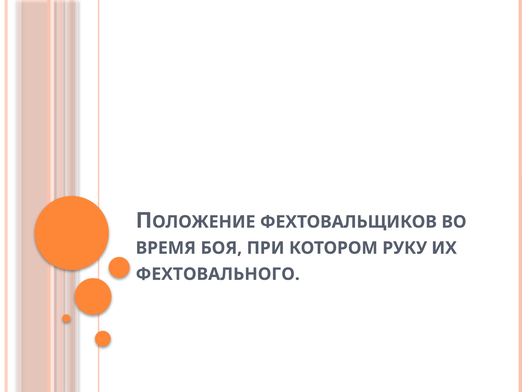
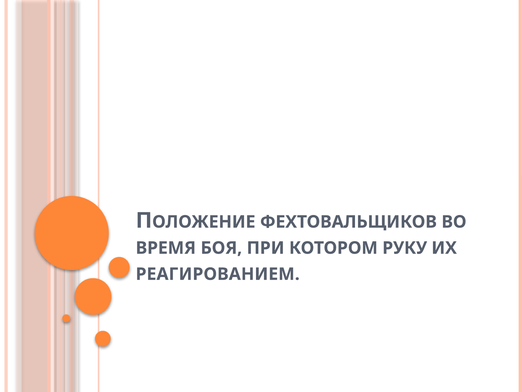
ФЕХТОВАЛЬНОГО: ФЕХТОВАЛЬНОГО -> РЕАГИРОВАНИЕМ
